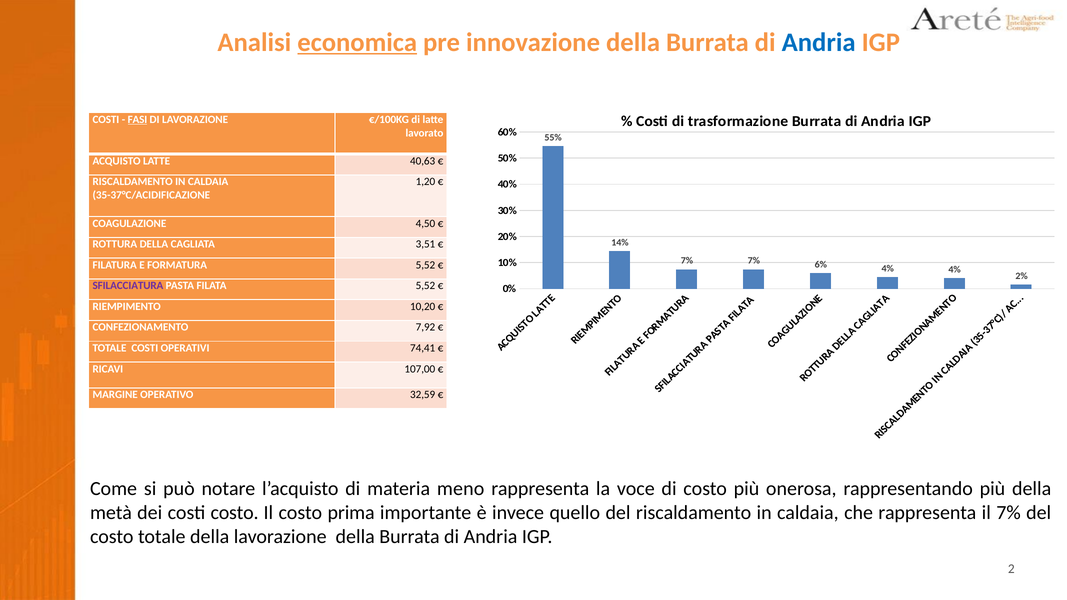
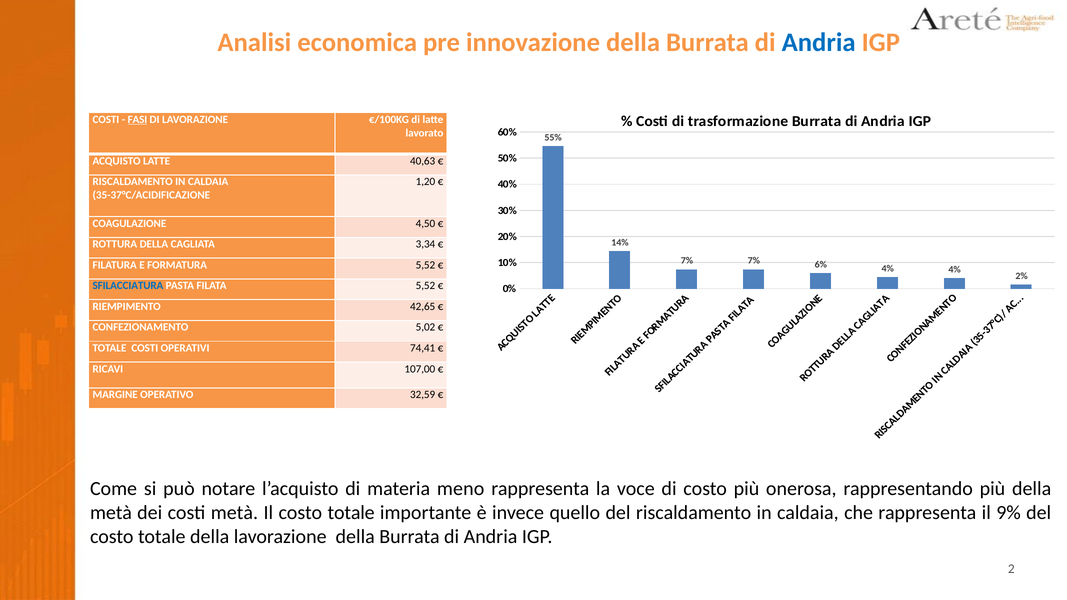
economica underline: present -> none
3,51: 3,51 -> 3,34
SFILACCIATURA colour: purple -> blue
10,20: 10,20 -> 42,65
7,92: 7,92 -> 5,02
costi costo: costo -> metà
Il costo prima: prima -> totale
il 7%: 7% -> 9%
